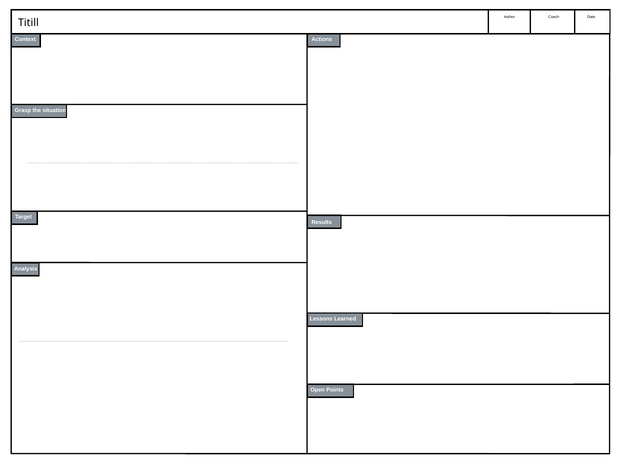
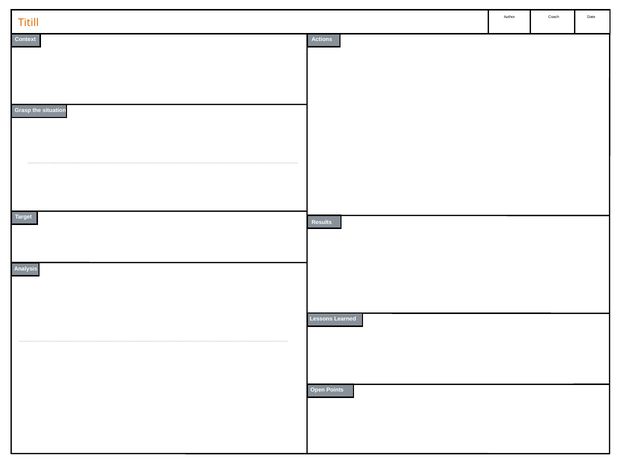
Titill colour: black -> orange
